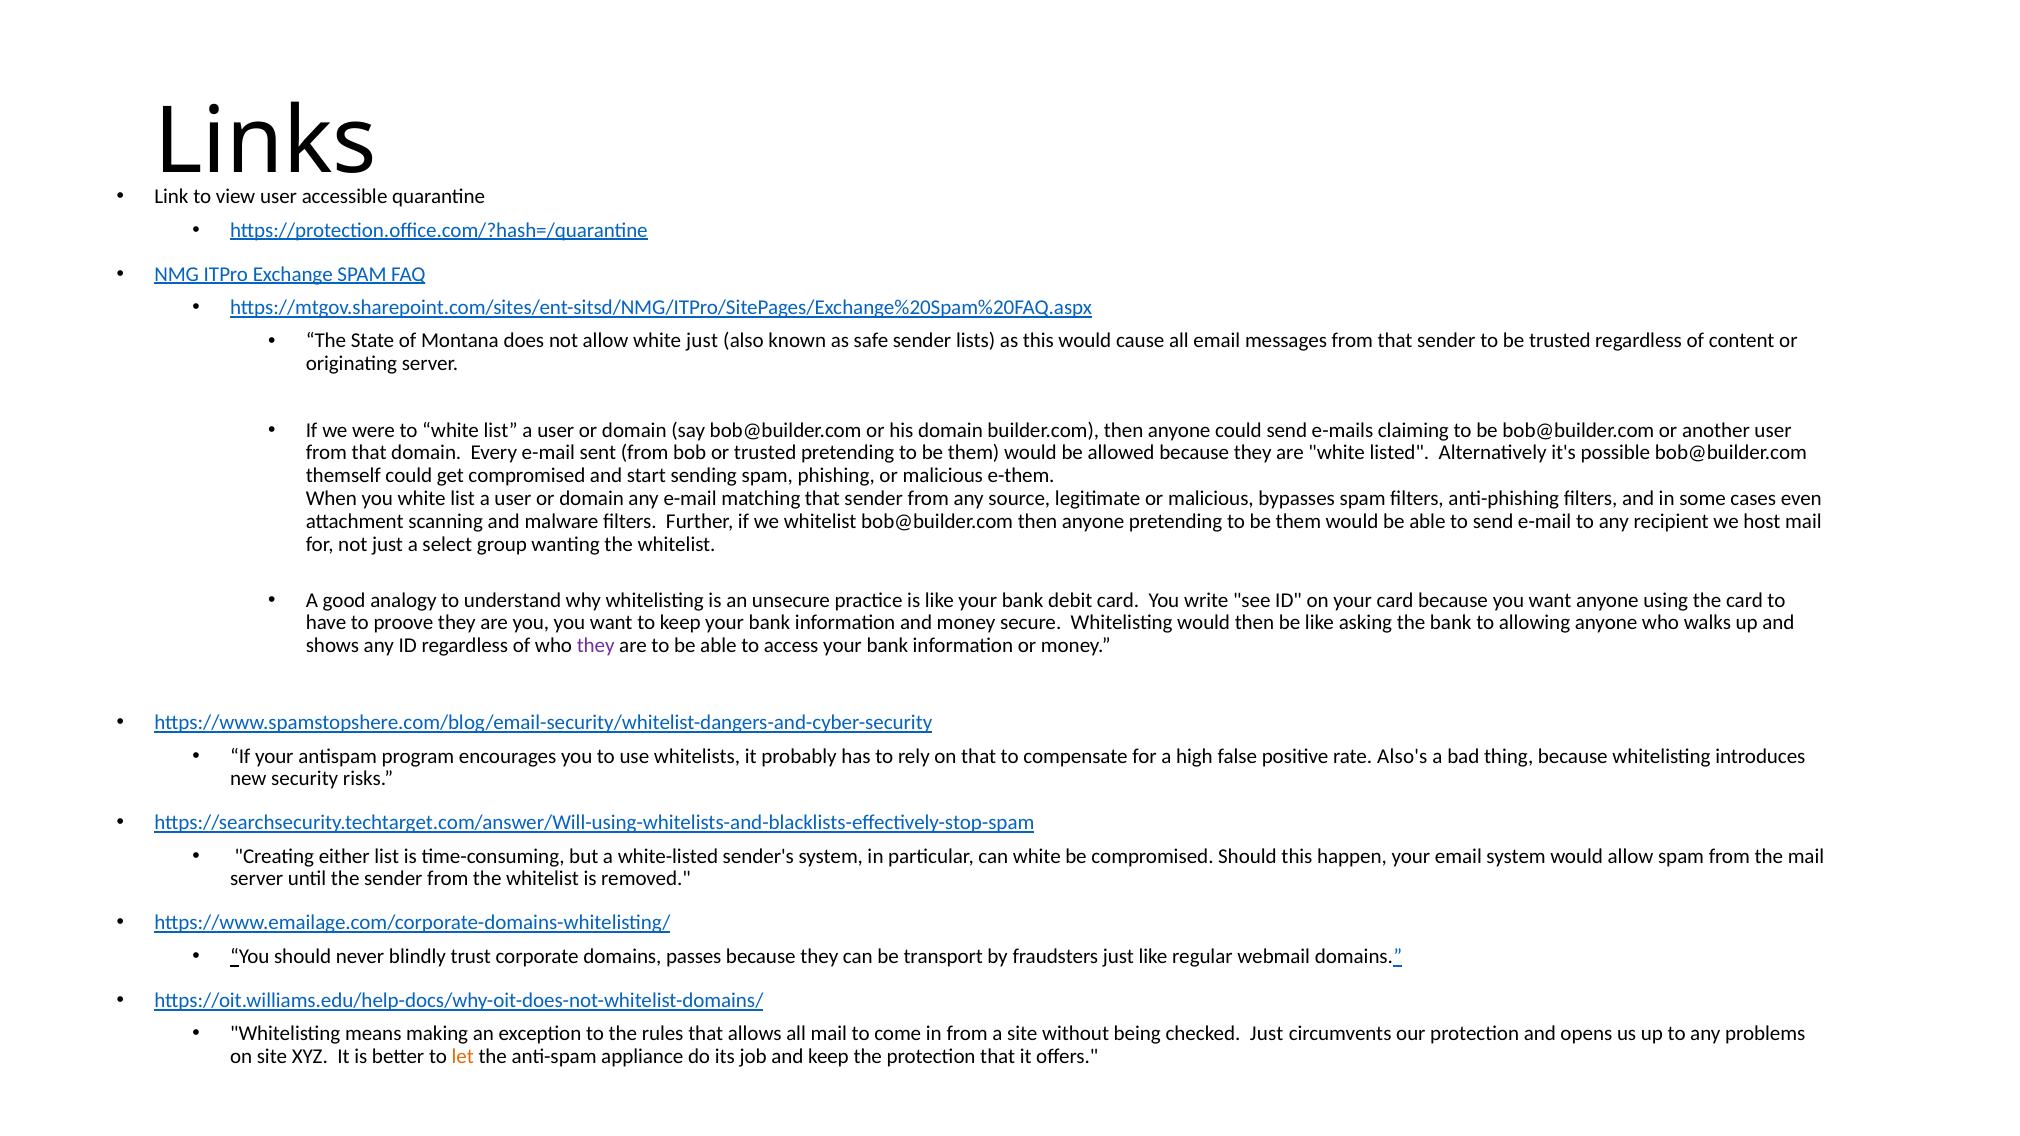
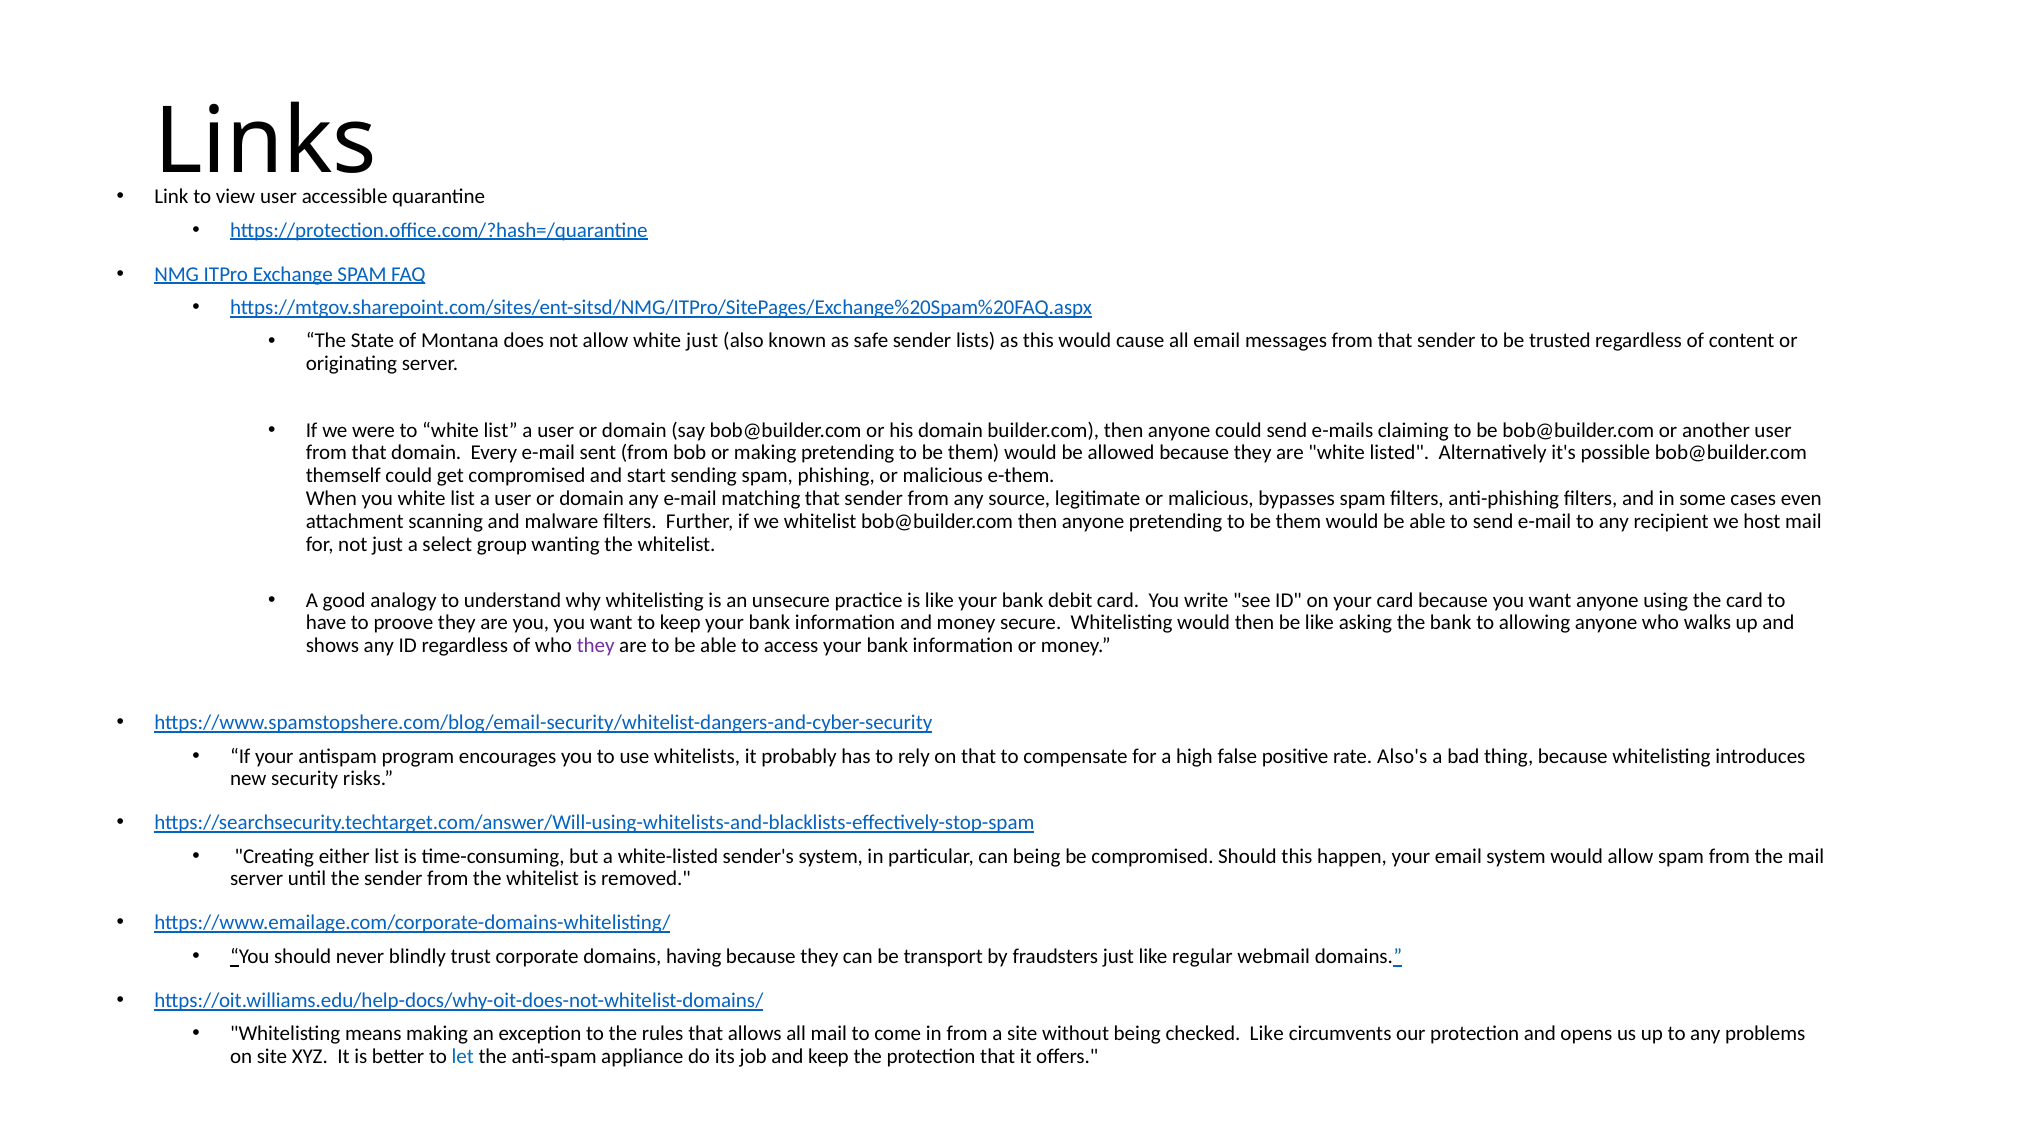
or trusted: trusted -> making
can white: white -> being
passes: passes -> having
checked Just: Just -> Like
let colour: orange -> blue
